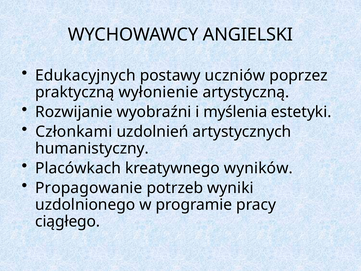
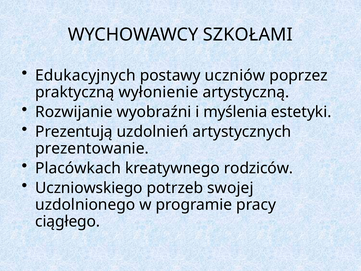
ANGIELSKI: ANGIELSKI -> SZKOŁAMI
Członkami: Członkami -> Prezentują
humanistyczny: humanistyczny -> prezentowanie
wyników: wyników -> rodziców
Propagowanie: Propagowanie -> Uczniowskiego
wyniki: wyniki -> swojej
